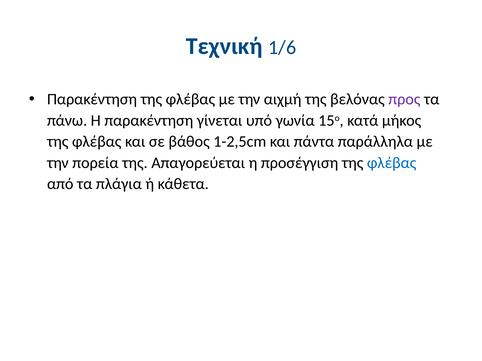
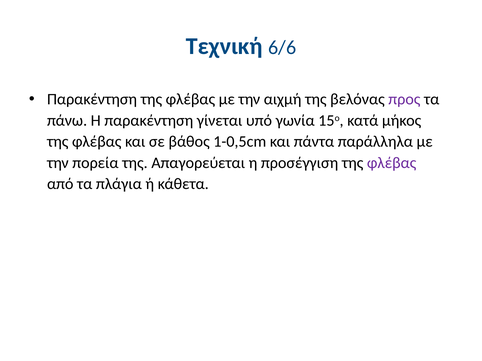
1/6: 1/6 -> 6/6
1-2,5cm: 1-2,5cm -> 1-0,5cm
φλέβας at (392, 163) colour: blue -> purple
